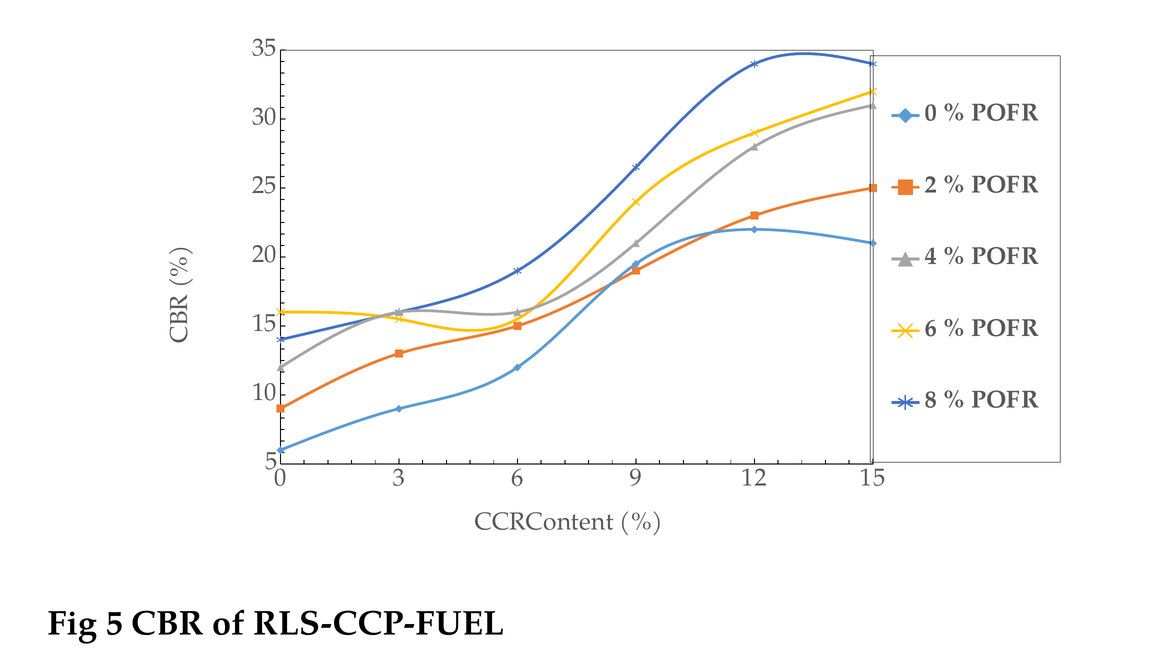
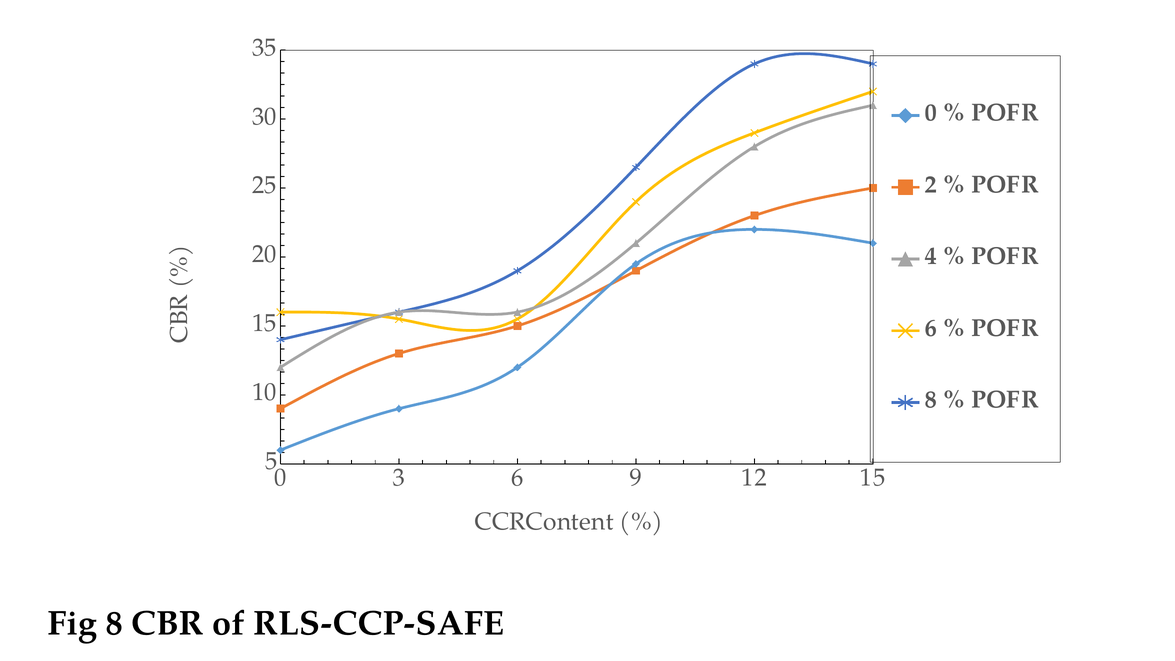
Fig 5: 5 -> 8
RLS-CCP-FUEL: RLS-CCP-FUEL -> RLS-CCP-SAFE
